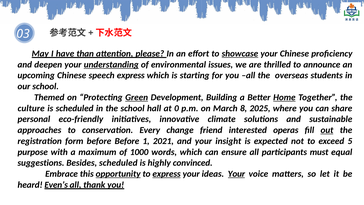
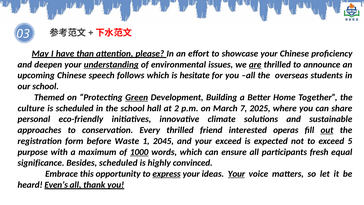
showcase underline: present -> none
are underline: none -> present
speech express: express -> follows
starting: starting -> hesitate
Home underline: present -> none
0: 0 -> 2
8: 8 -> 7
Every change: change -> thrilled
before Before: Before -> Waste
2021: 2021 -> 2045
your insight: insight -> exceed
1000 underline: none -> present
must: must -> fresh
suggestions: suggestions -> significance
opportunity underline: present -> none
